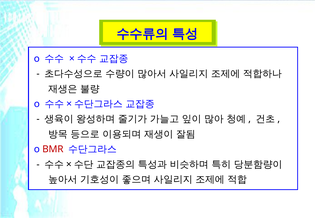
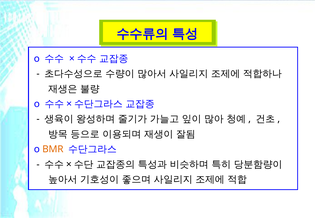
BMR colour: red -> orange
